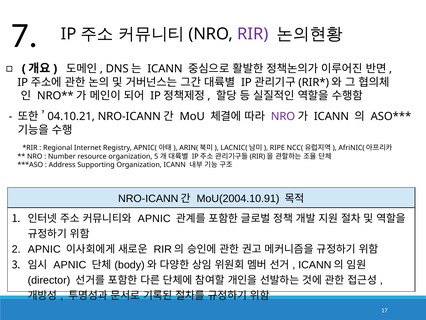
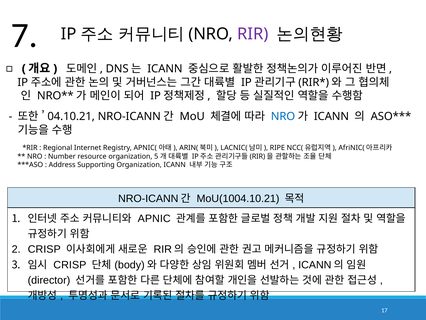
NRO at (283, 116) colour: purple -> blue
MoU(2004.10.91: MoU(2004.10.91 -> MoU(1004.10.21
APNIC at (44, 249): APNIC -> CRISP
APNIC at (70, 264): APNIC -> CRISP
